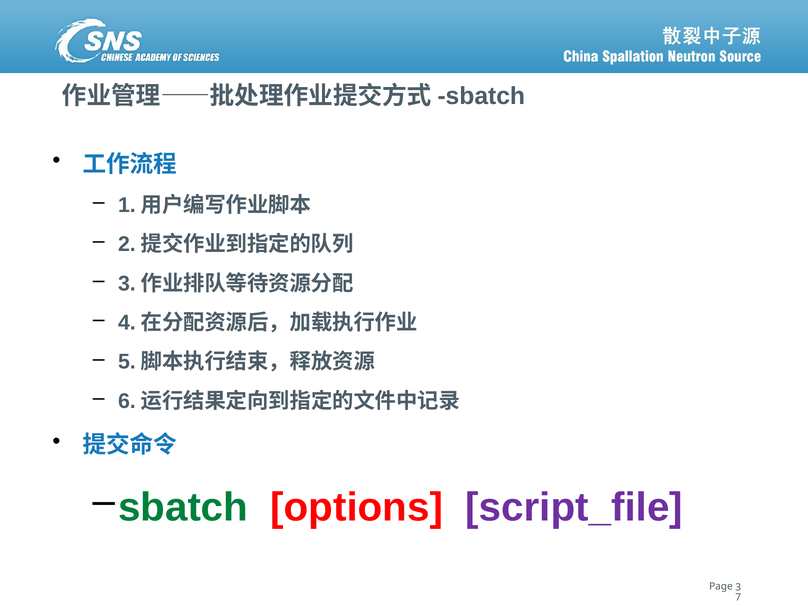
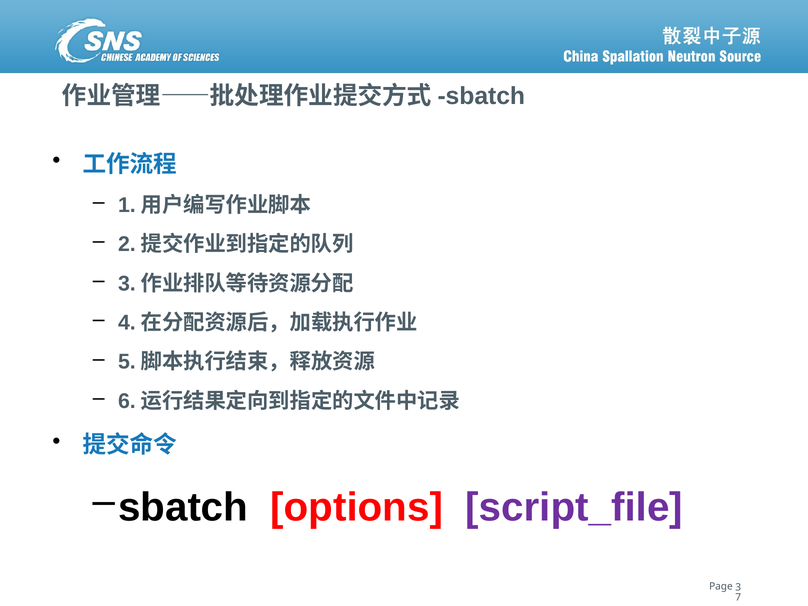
sbatch colour: green -> black
